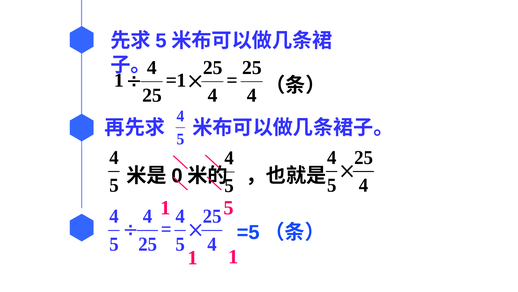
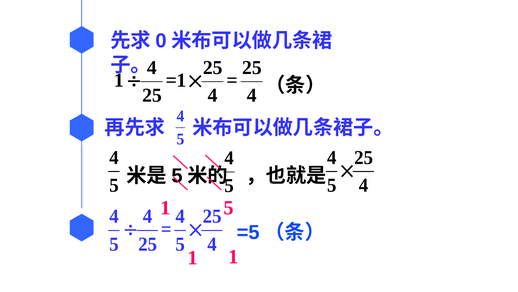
5 at (161, 41): 5 -> 0
0 at (177, 175): 0 -> 5
